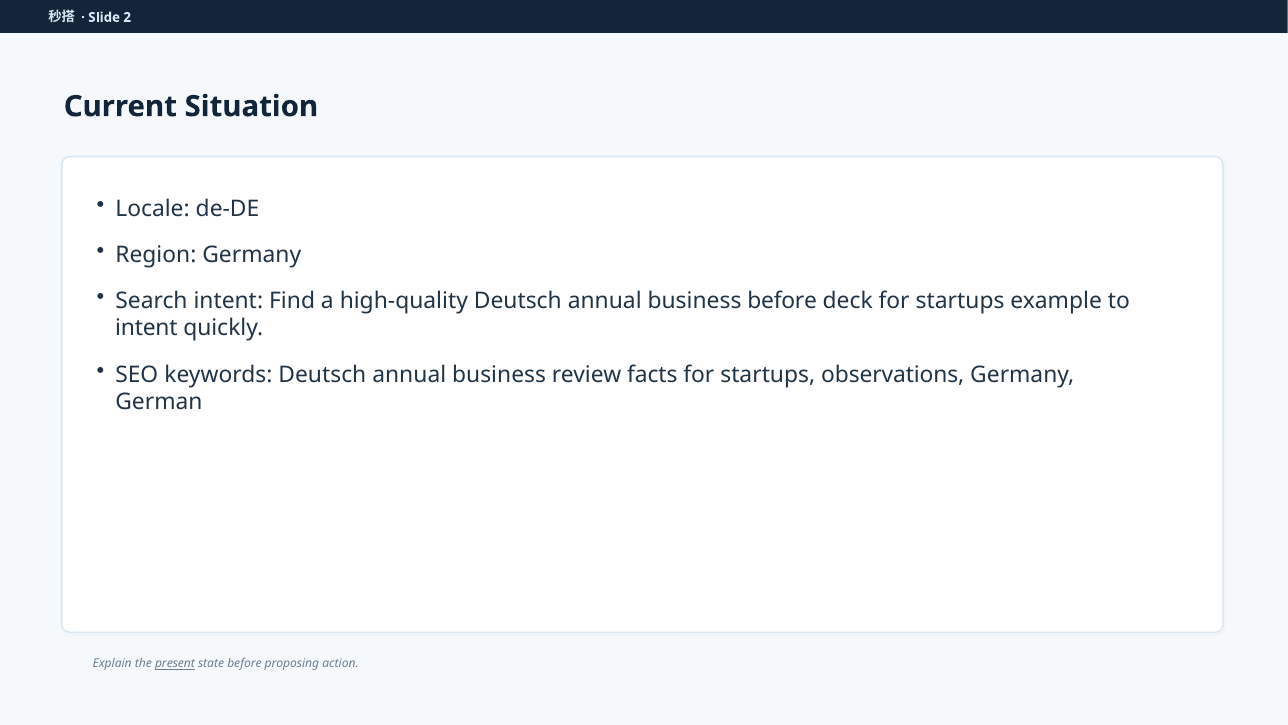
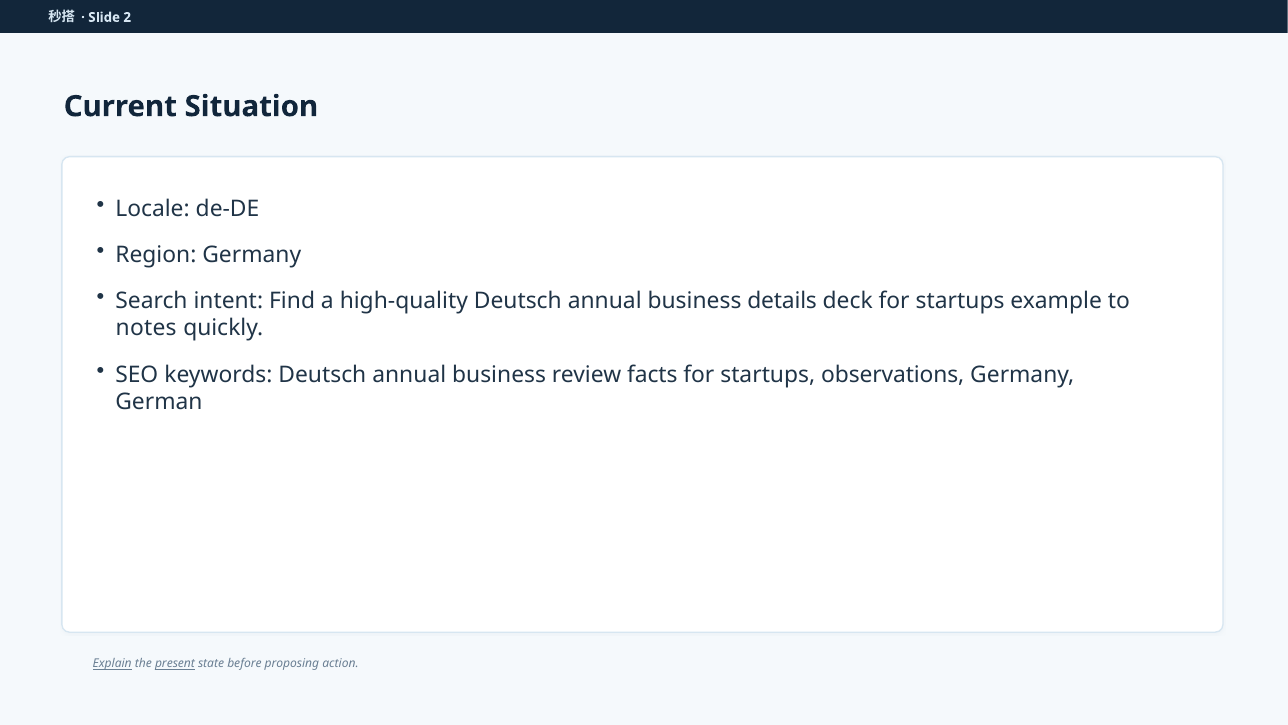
business before: before -> details
intent at (146, 328): intent -> notes
Explain underline: none -> present
